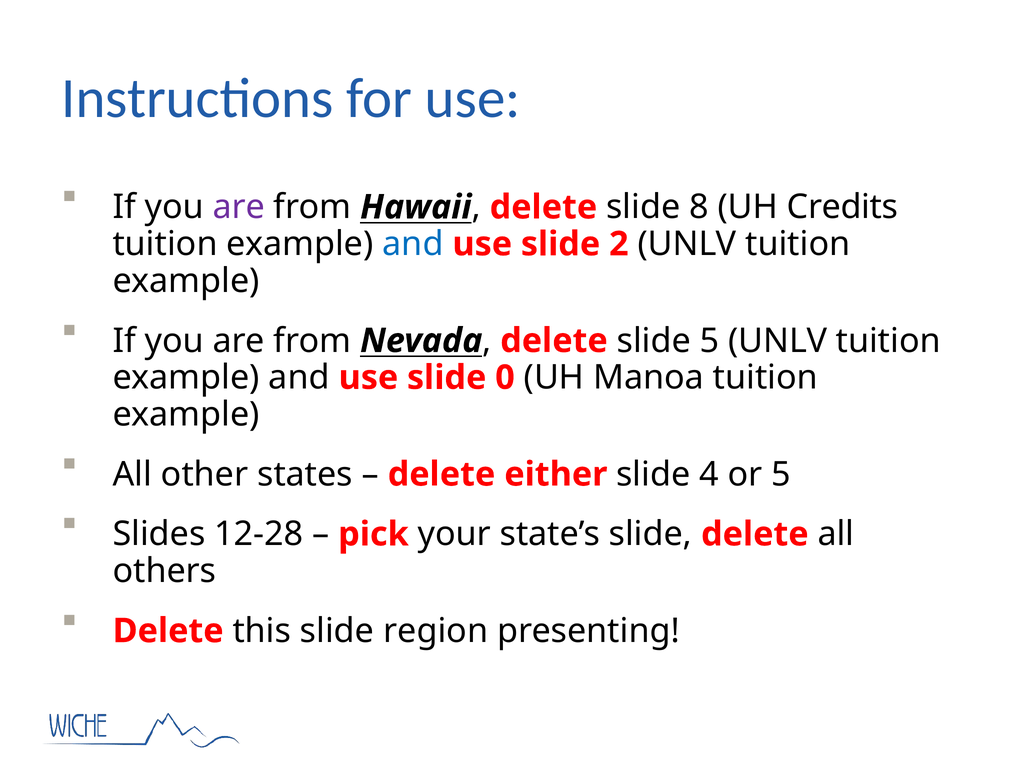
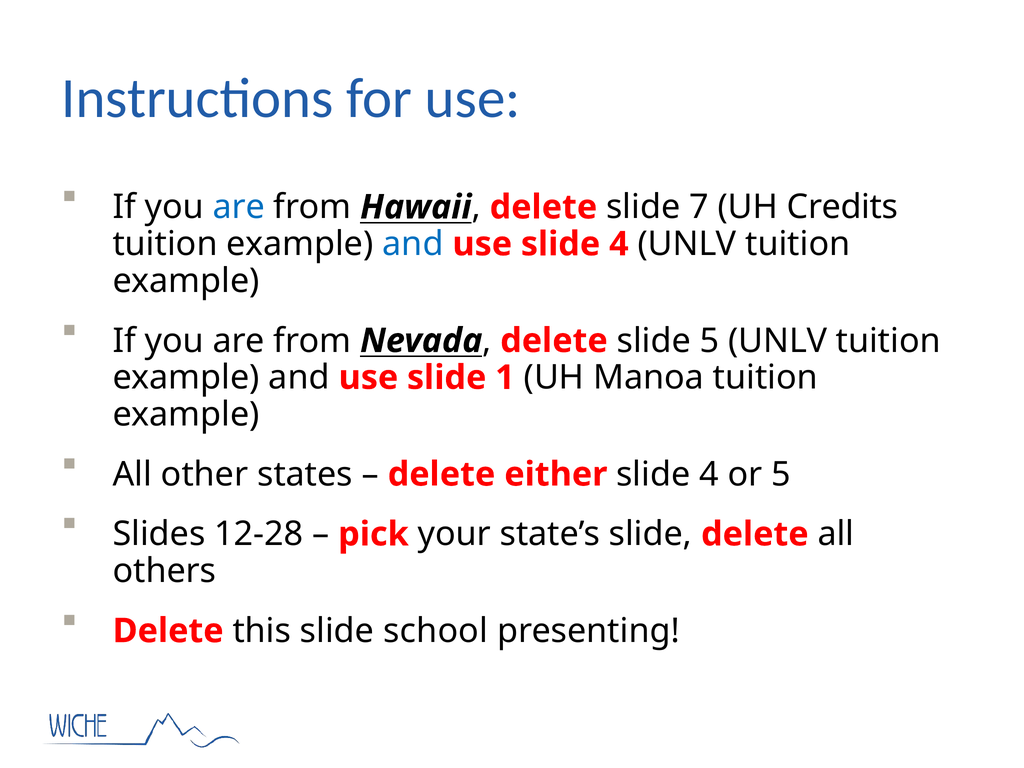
are at (239, 207) colour: purple -> blue
8: 8 -> 7
use slide 2: 2 -> 4
0: 0 -> 1
region: region -> school
